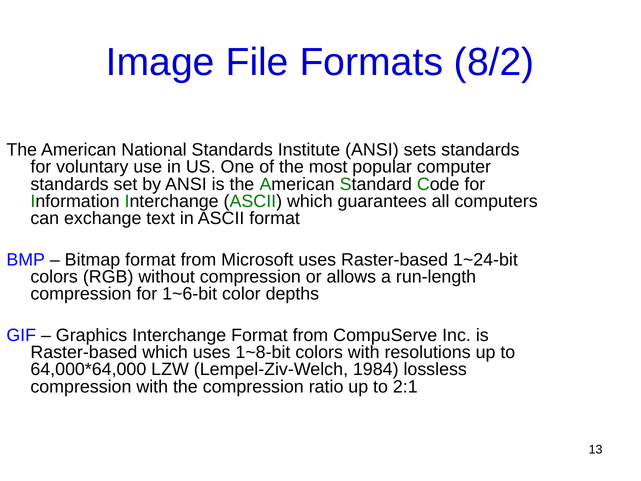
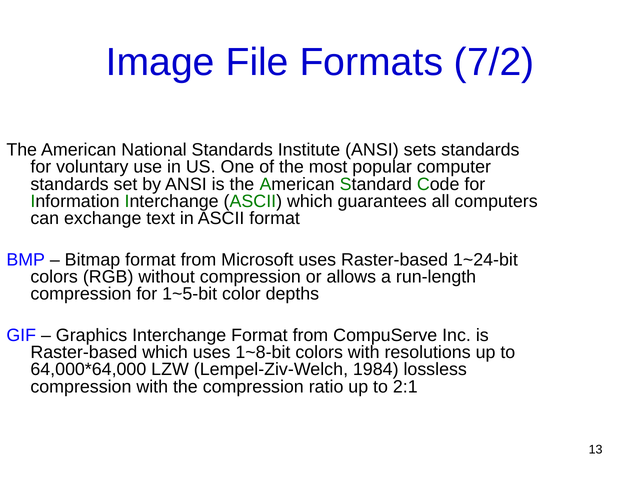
8/2: 8/2 -> 7/2
1~6-bit: 1~6-bit -> 1~5-bit
